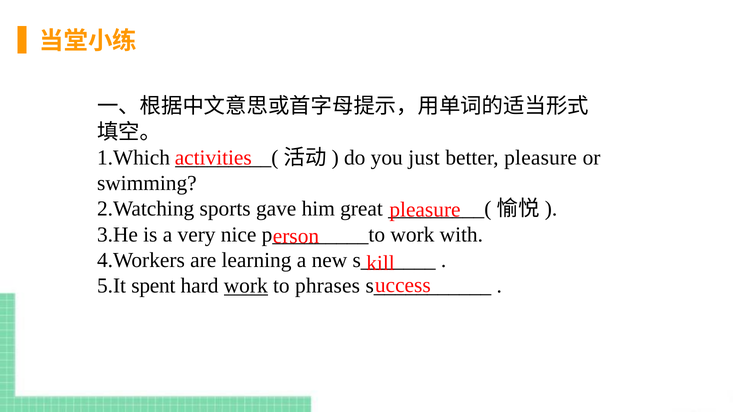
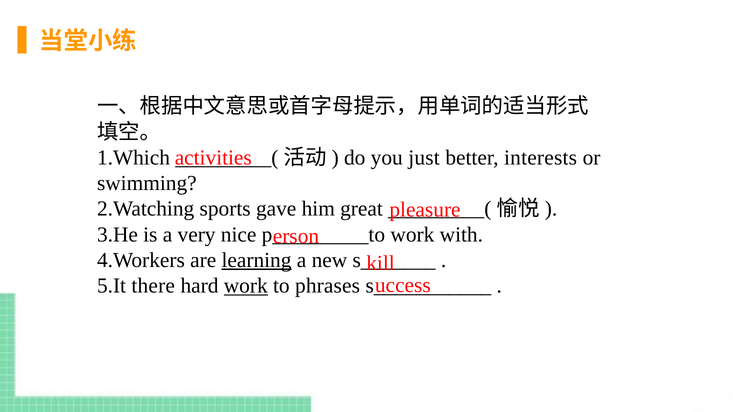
better pleasure: pleasure -> interests
learning underline: none -> present
spent: spent -> there
